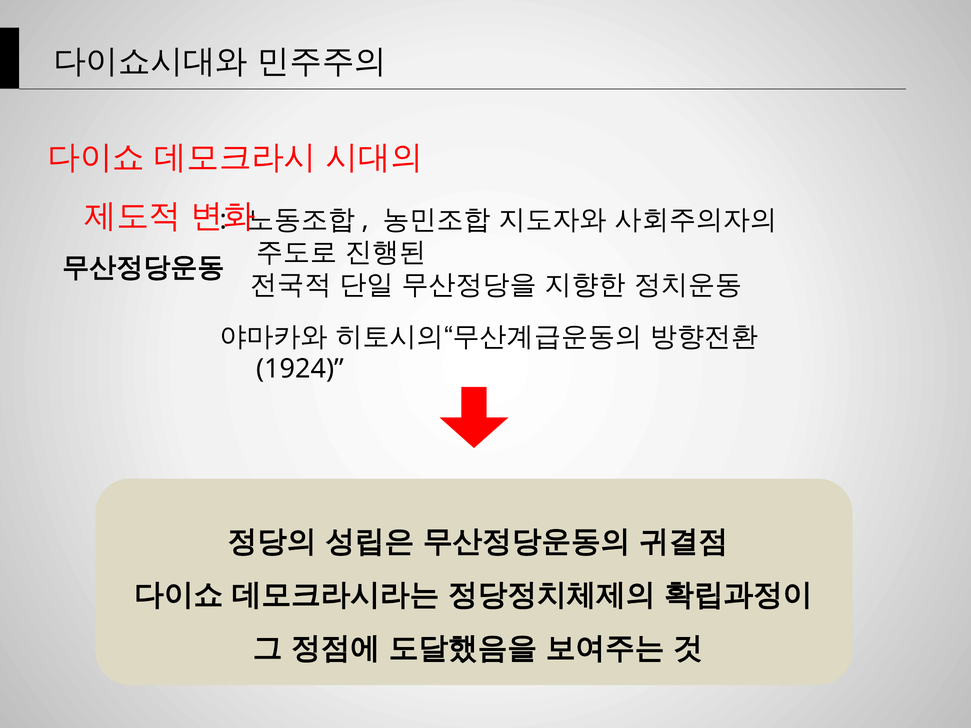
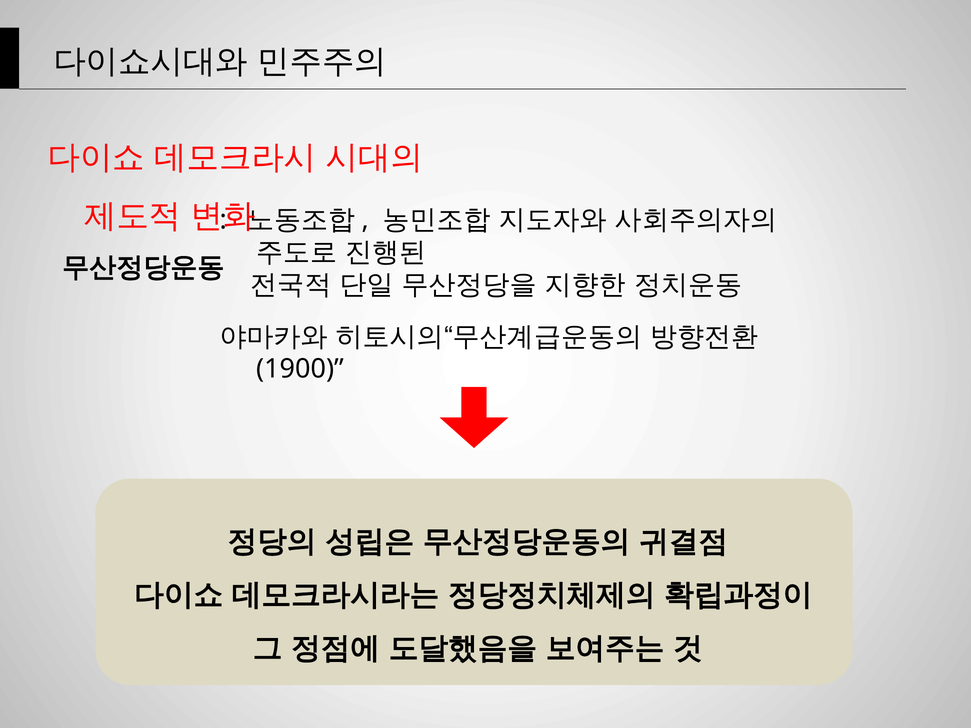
1924: 1924 -> 1900
